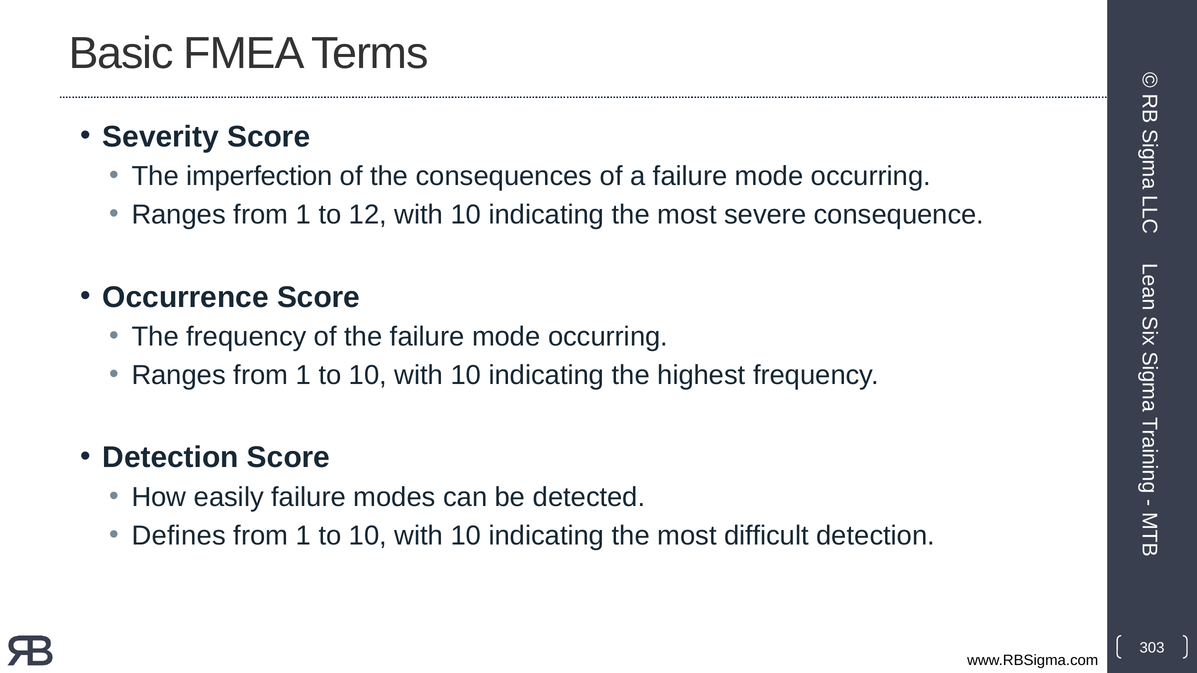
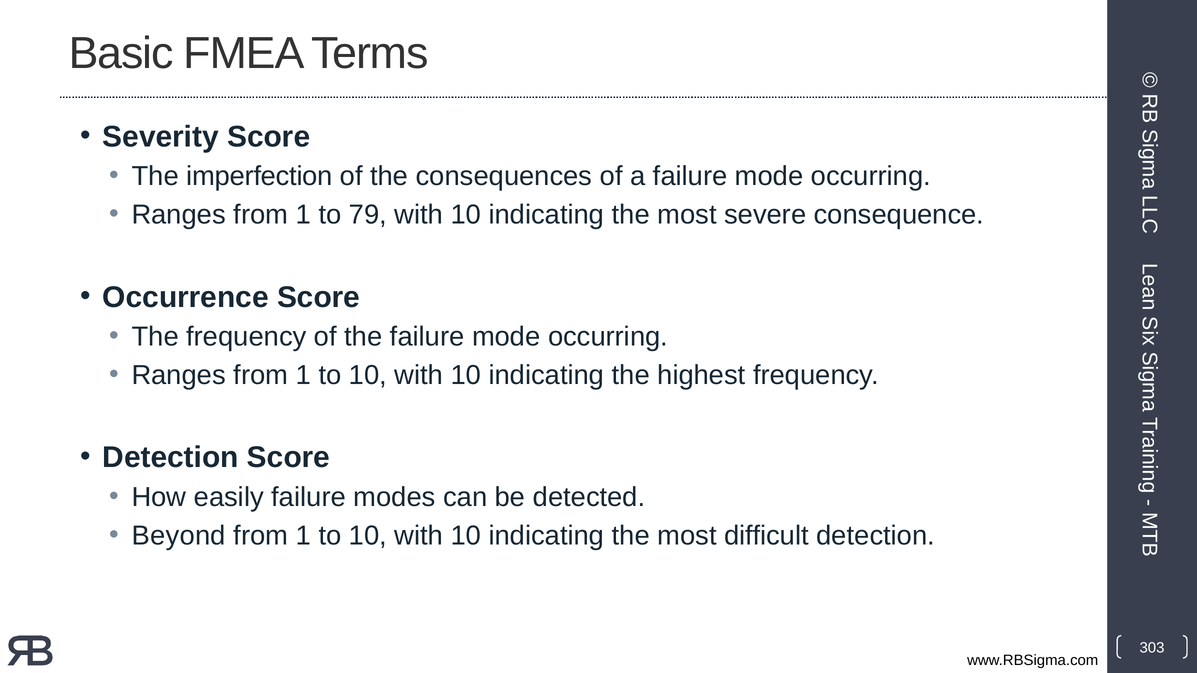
12: 12 -> 79
Defines: Defines -> Beyond
